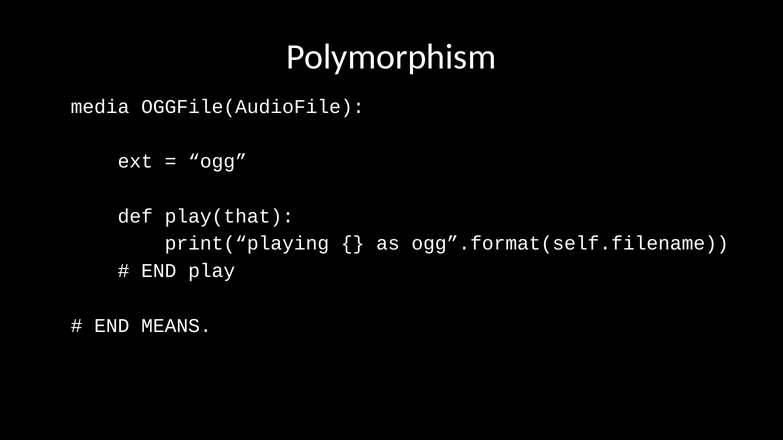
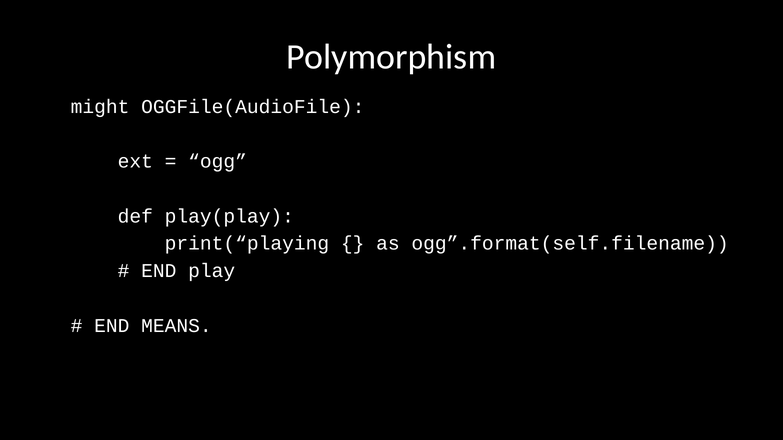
media: media -> might
play(that: play(that -> play(play
